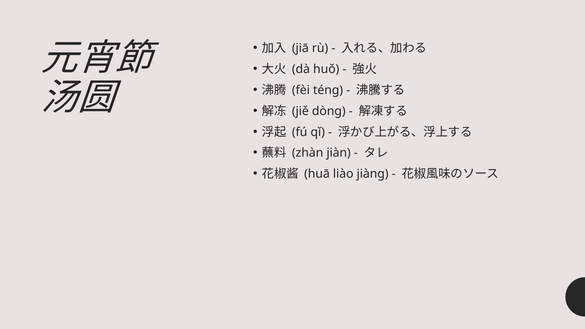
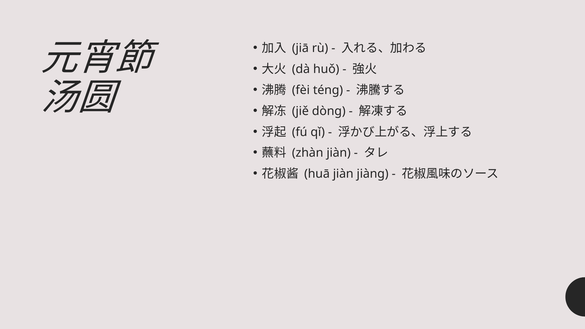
huā liào: liào -> jiàn
